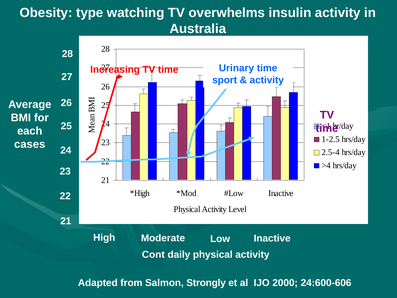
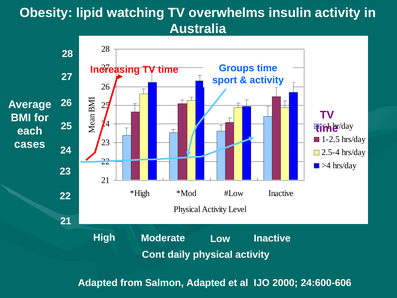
type: type -> lipid
Urinary: Urinary -> Groups
Salmon Strongly: Strongly -> Adapted
